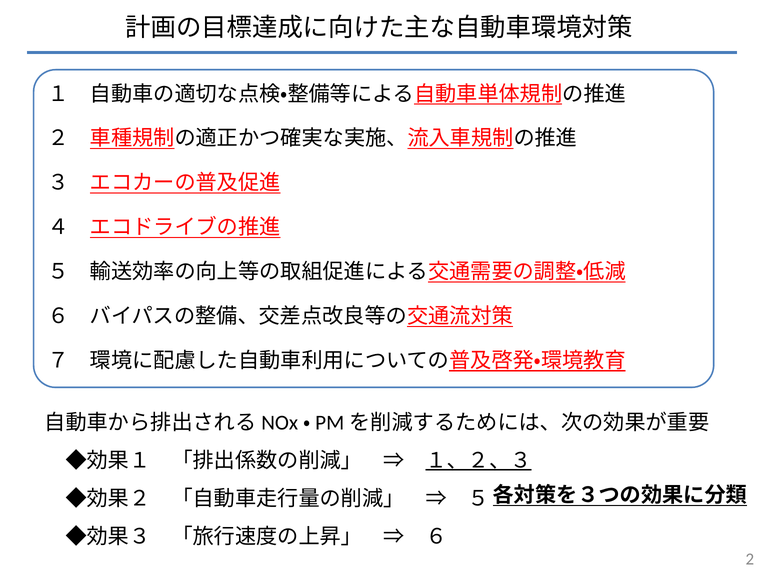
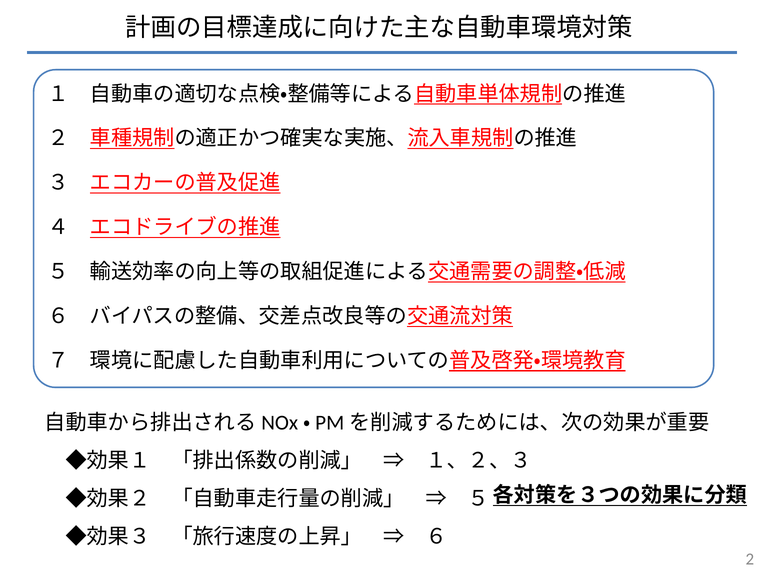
１、２、３ underline: present -> none
